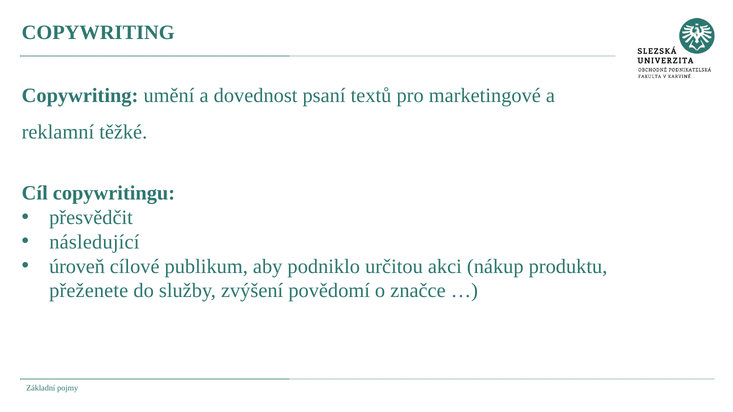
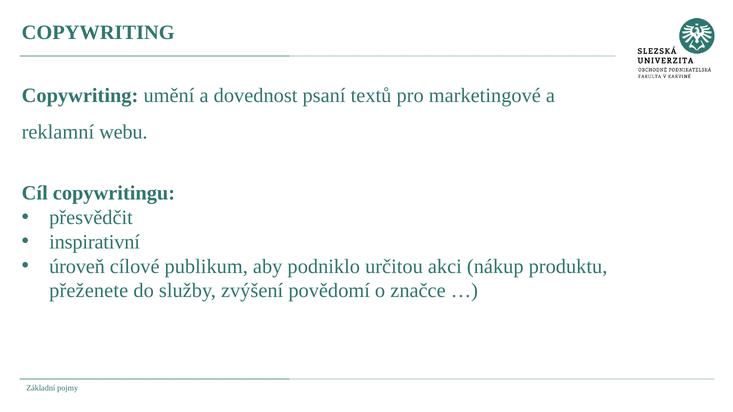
těžké: těžké -> webu
následující: následující -> inspirativní
